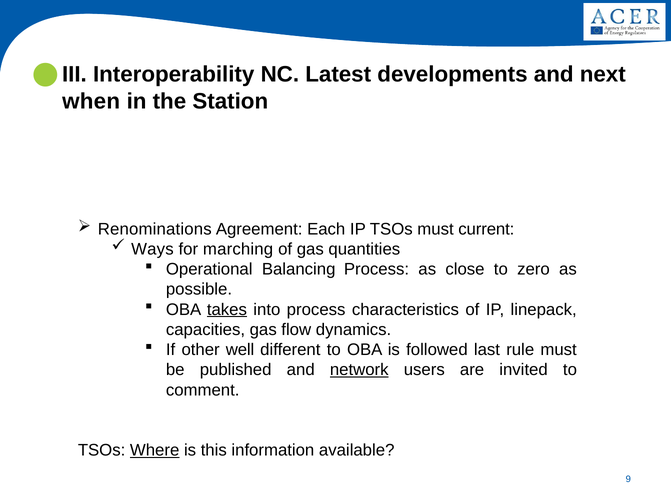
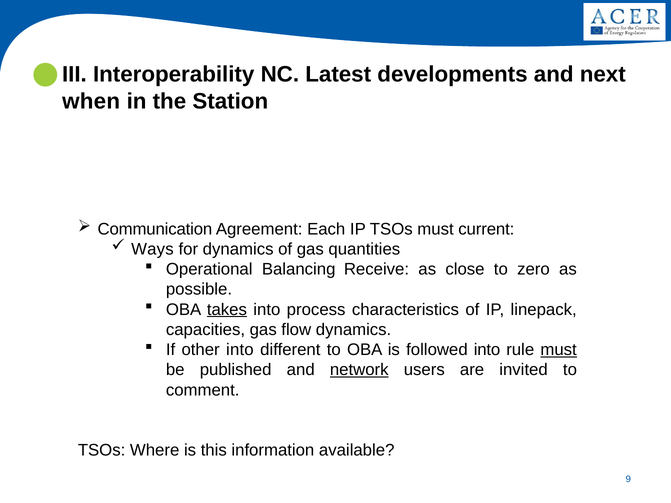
Renominations: Renominations -> Communication
for marching: marching -> dynamics
Balancing Process: Process -> Receive
other well: well -> into
followed last: last -> into
must at (559, 350) underline: none -> present
Where underline: present -> none
